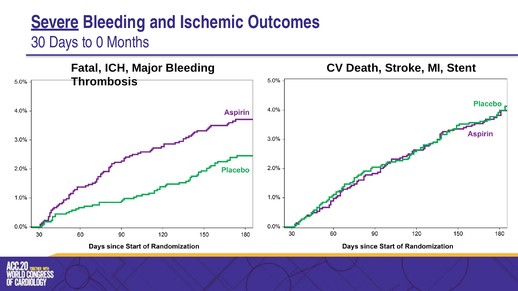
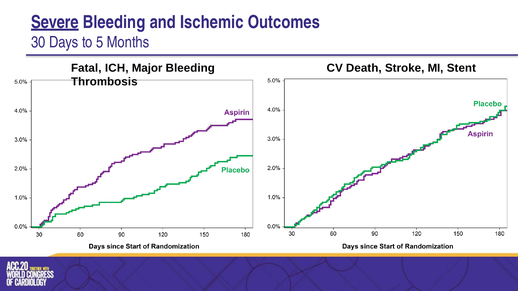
0: 0 -> 5
